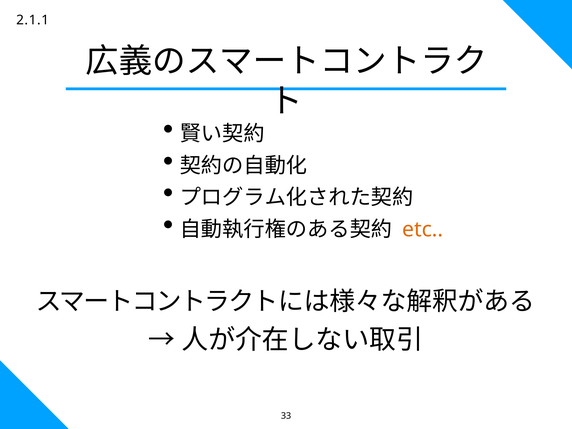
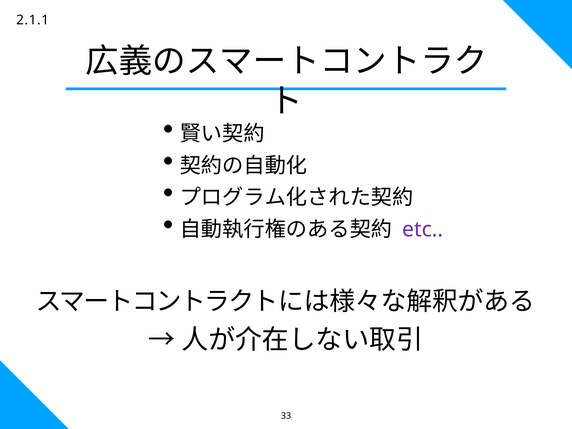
etc colour: orange -> purple
